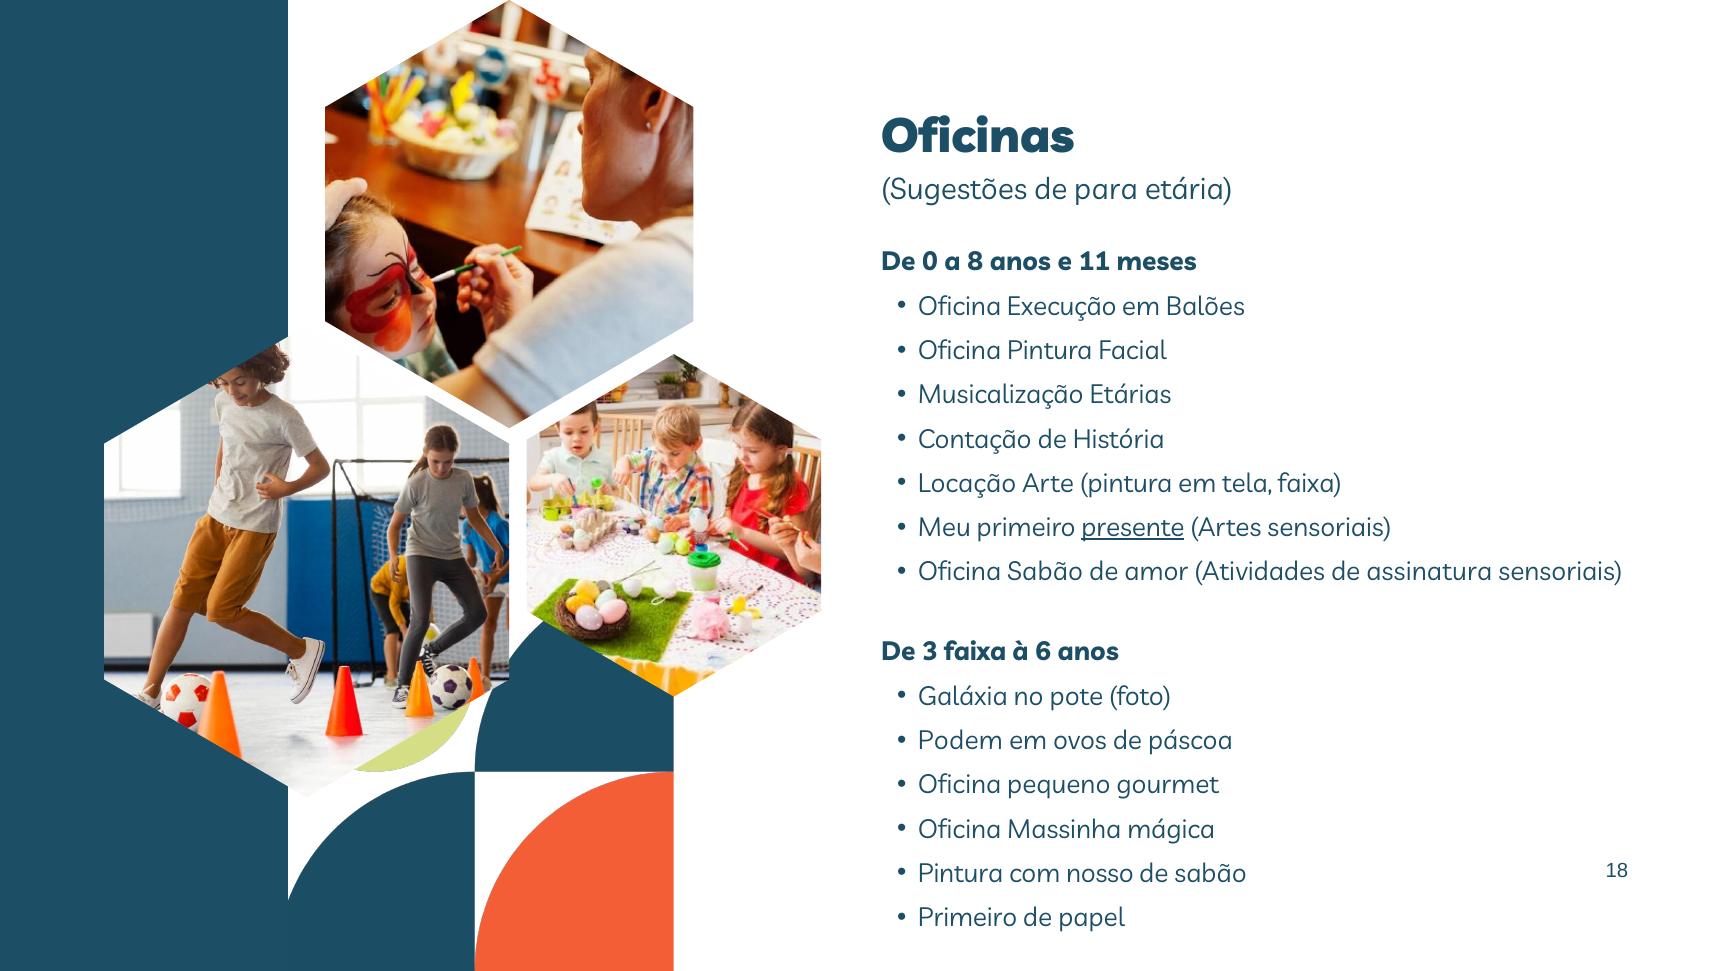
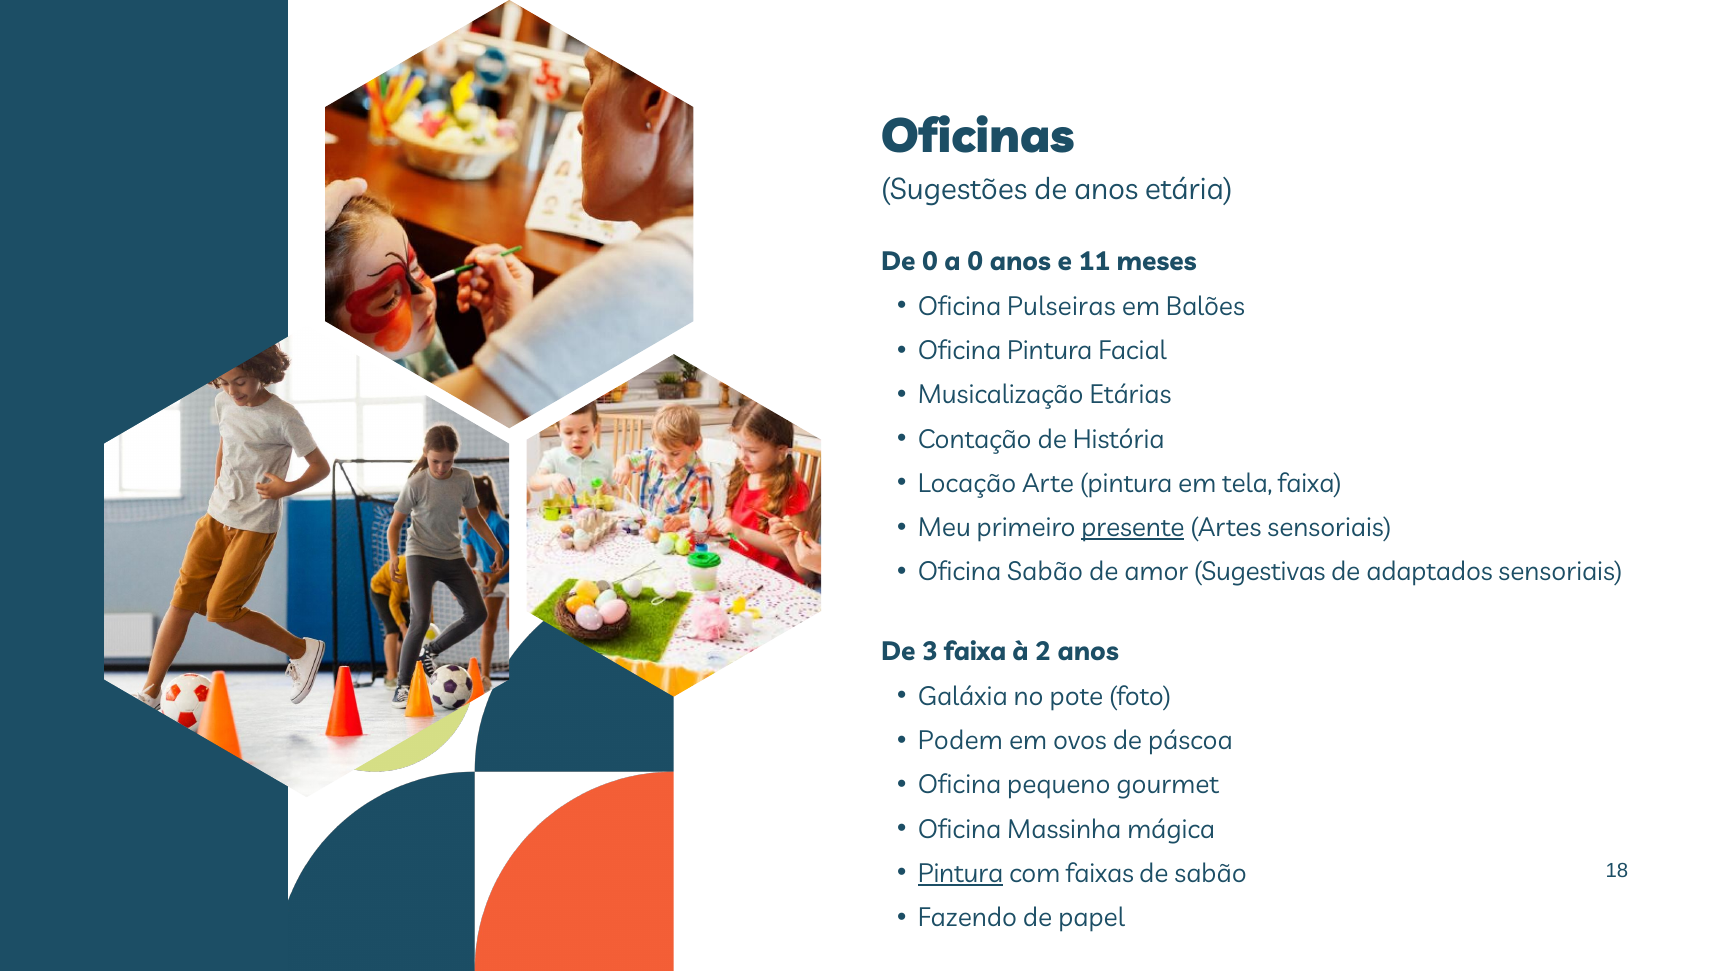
de para: para -> anos
a 8: 8 -> 0
Execução: Execução -> Pulseiras
Atividades: Atividades -> Sugestivas
assinatura: assinatura -> adaptados
6: 6 -> 2
Pintura at (961, 874) underline: none -> present
nosso: nosso -> faixas
Primeiro at (968, 918): Primeiro -> Fazendo
